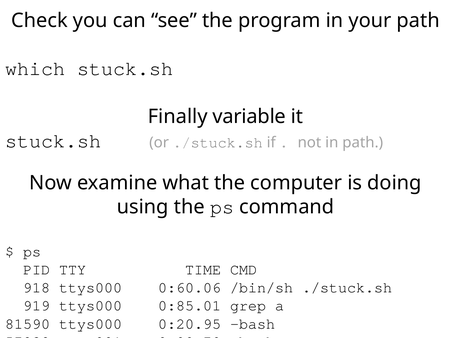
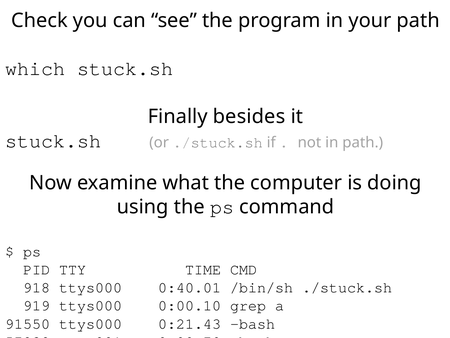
variable: variable -> besides
0:60.06: 0:60.06 -> 0:40.01
0:85.01: 0:85.01 -> 0:00.10
81590: 81590 -> 91550
0:20.95: 0:20.95 -> 0:21.43
